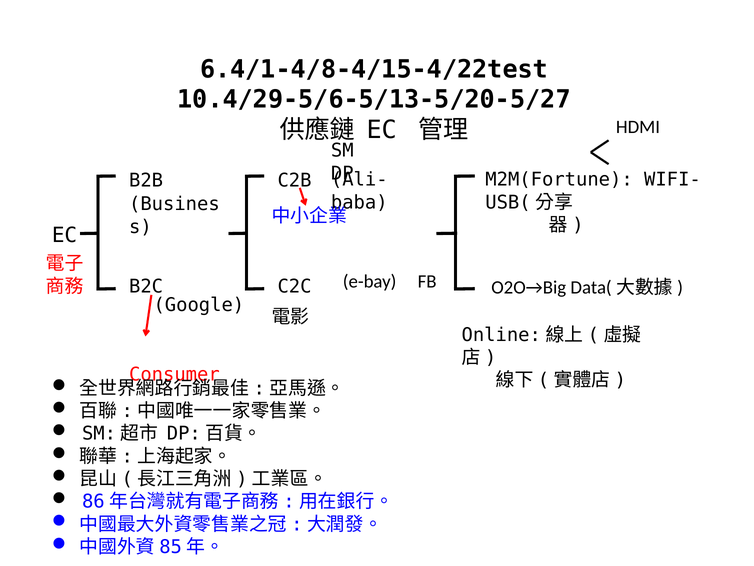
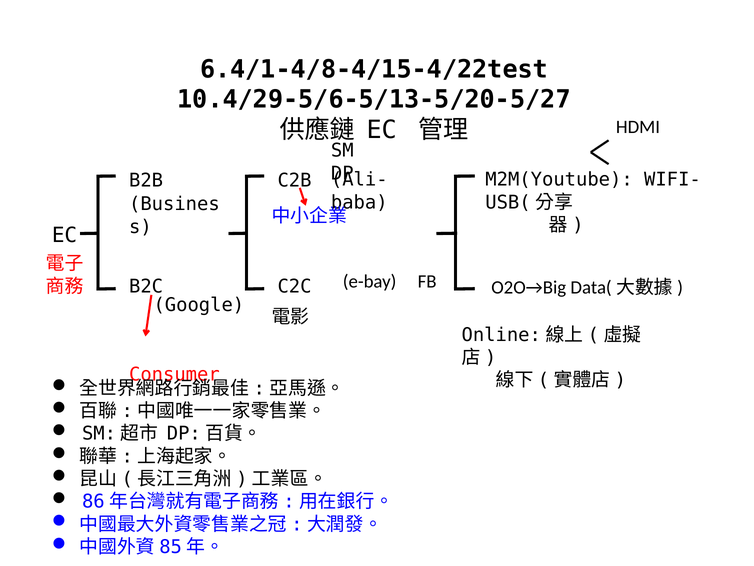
M2M(Fortune: M2M(Fortune -> M2M(Youtube
